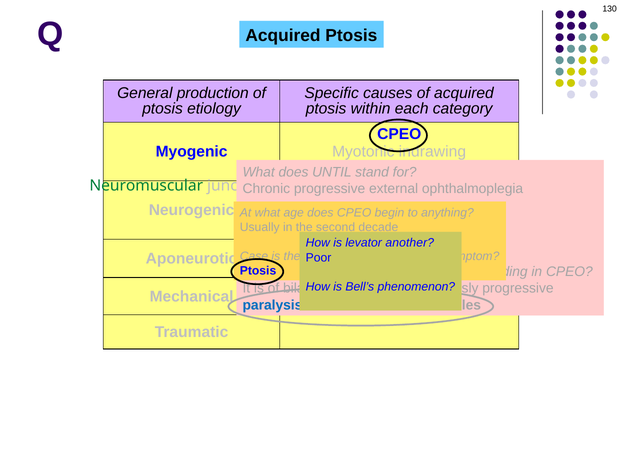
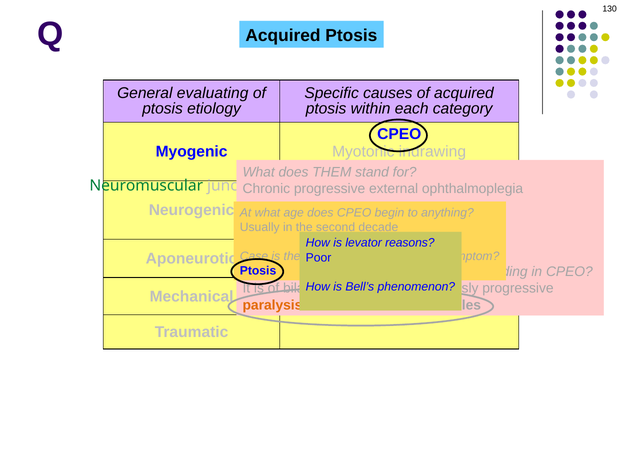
production: production -> evaluating
UNTIL: UNTIL -> THEM
another: another -> reasons
paralysis colour: blue -> orange
